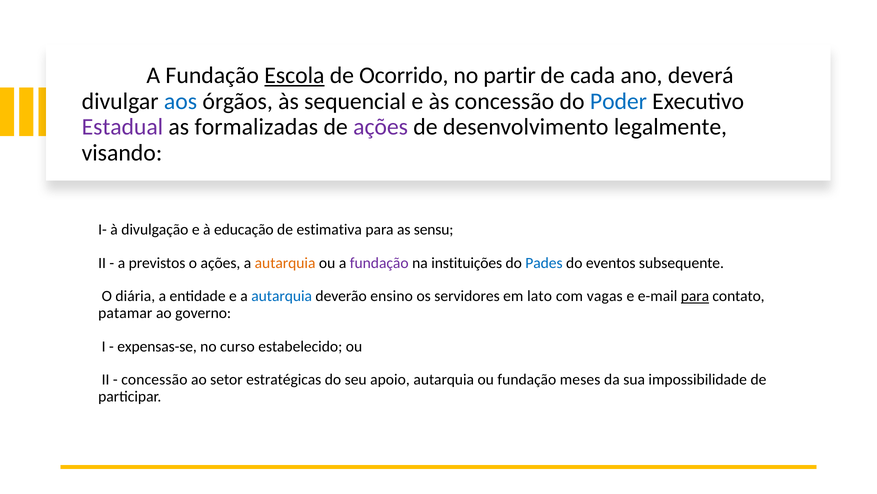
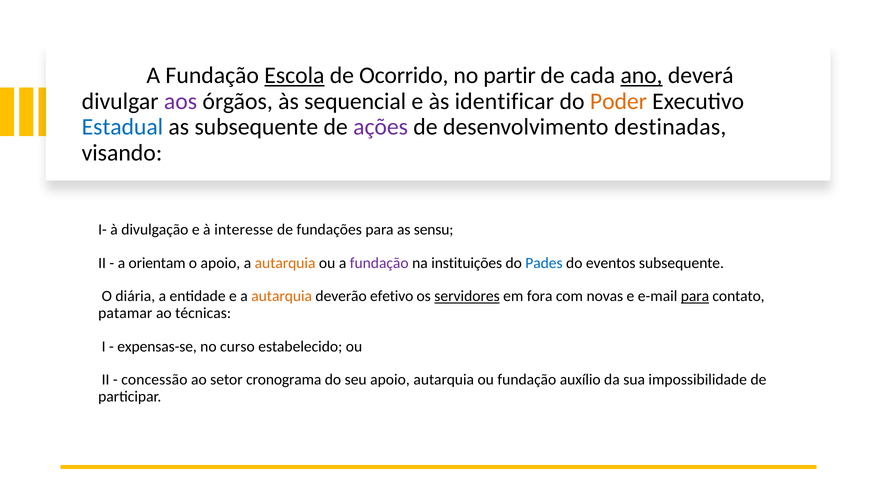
ano underline: none -> present
aos colour: blue -> purple
às concessão: concessão -> identificar
Poder colour: blue -> orange
Estadual colour: purple -> blue
as formalizadas: formalizadas -> subsequente
legalmente: legalmente -> destinadas
educação: educação -> interesse
estimativa: estimativa -> fundações
previstos: previstos -> orientam
o ações: ações -> apoio
autarquia at (282, 296) colour: blue -> orange
ensino: ensino -> efetivo
servidores underline: none -> present
lato: lato -> fora
vagas: vagas -> novas
governo: governo -> técnicas
estratégicas: estratégicas -> cronograma
meses: meses -> auxílio
